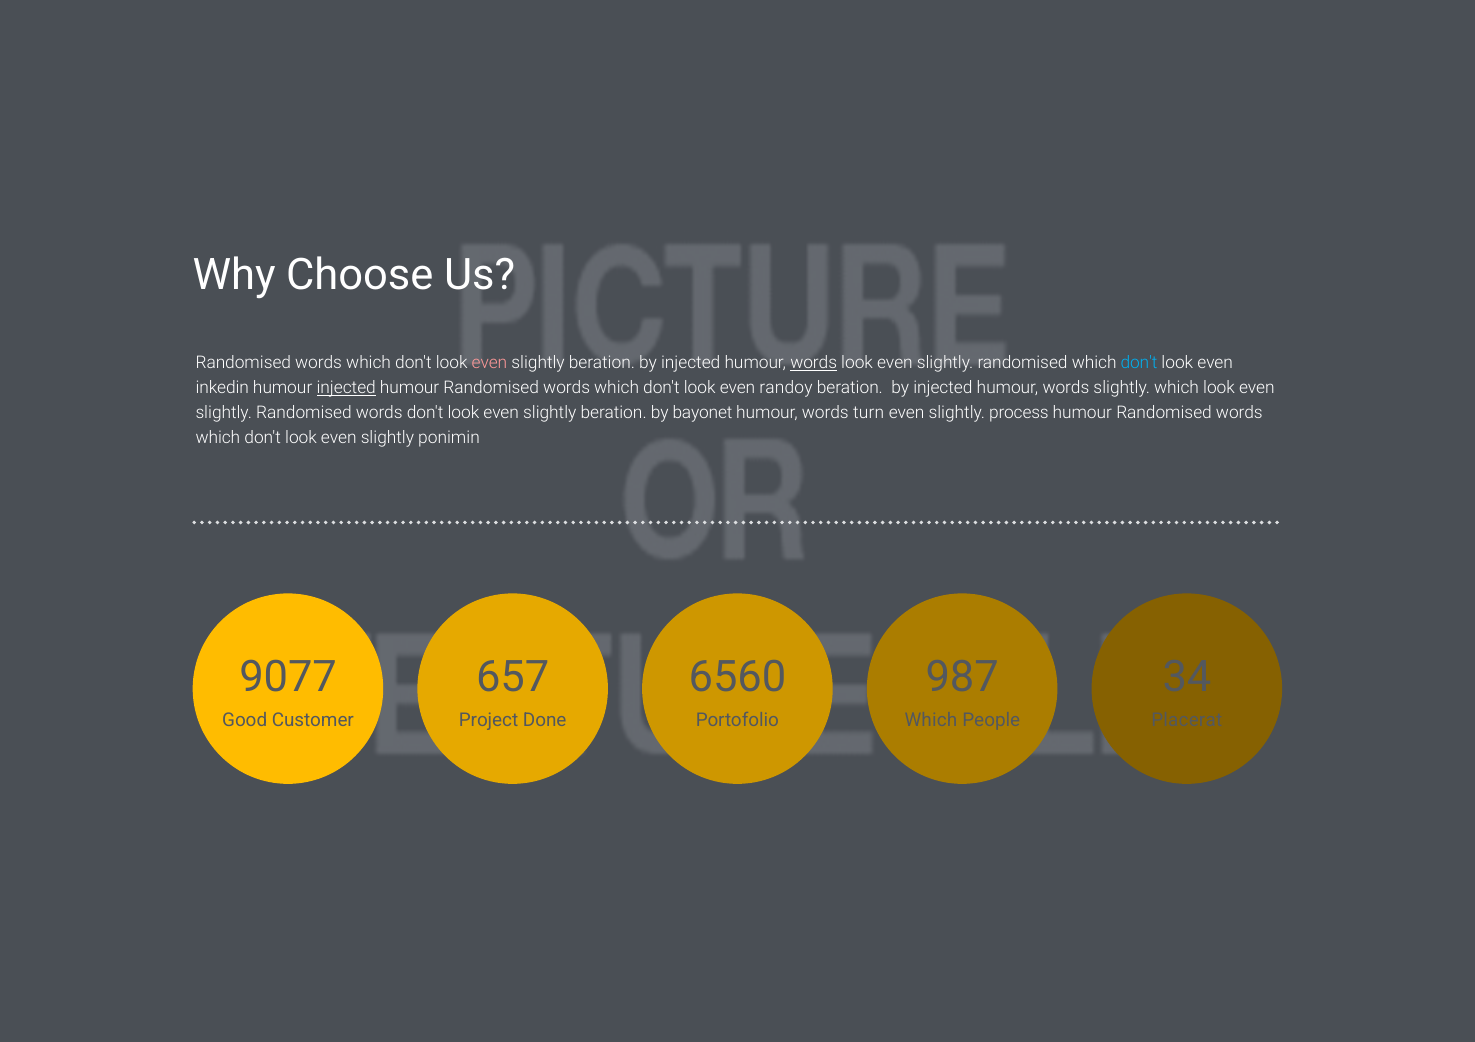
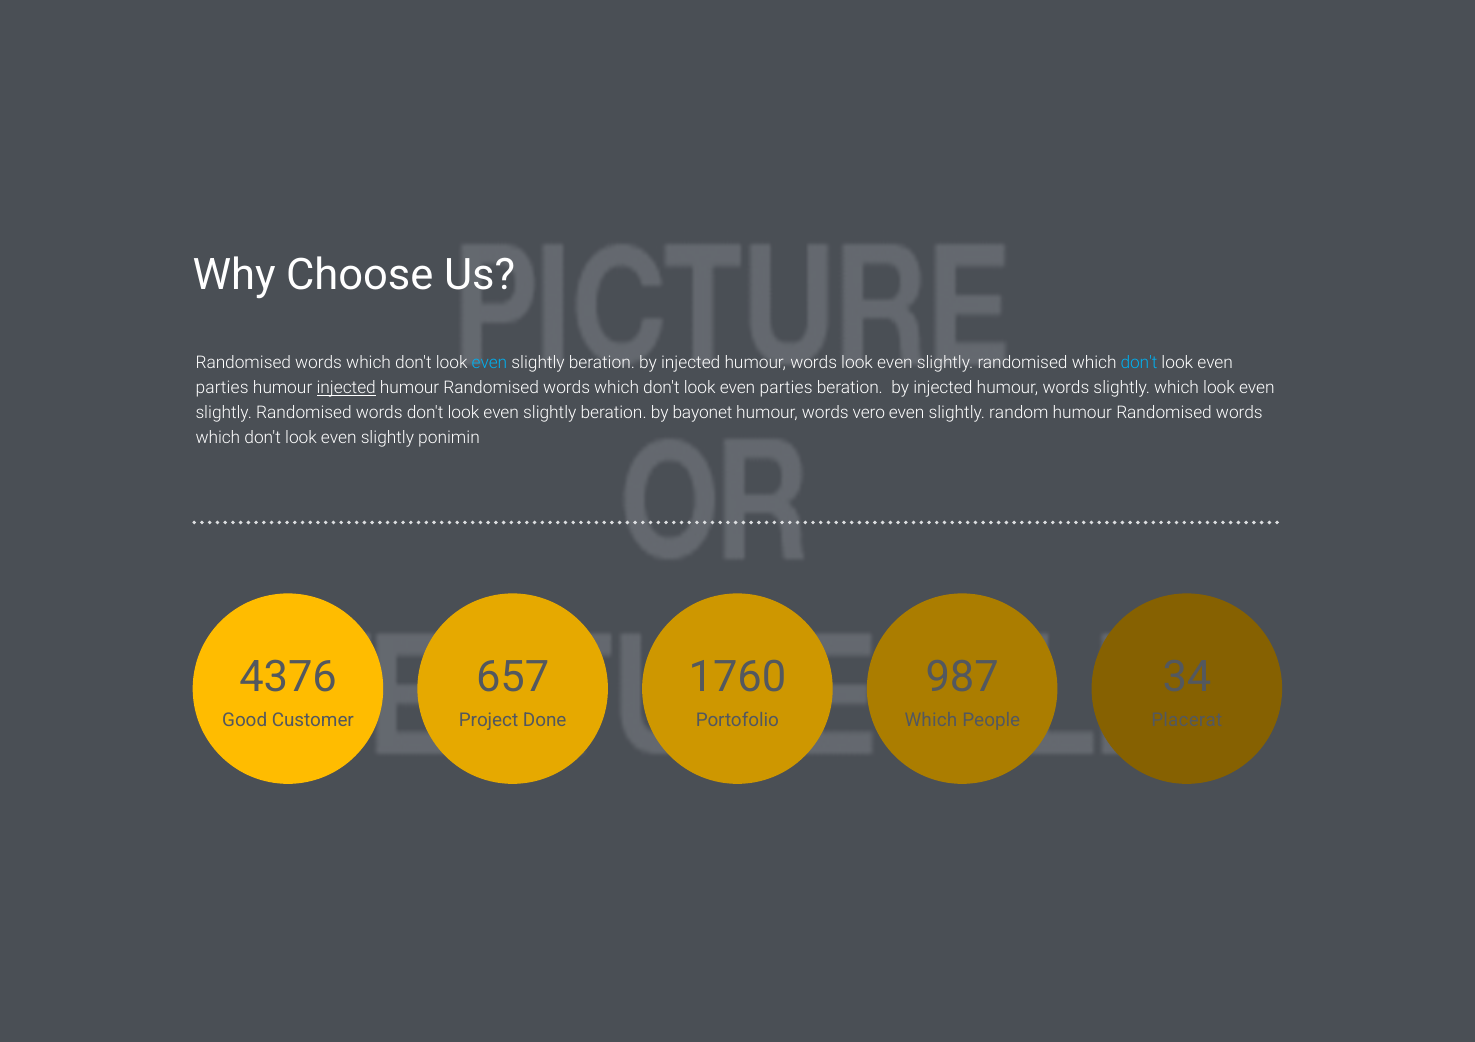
even at (490, 363) colour: pink -> light blue
words at (814, 363) underline: present -> none
inkedin at (222, 388): inkedin -> parties
randoy at (786, 388): randoy -> parties
turn: turn -> vero
process: process -> random
9077: 9077 -> 4376
6560: 6560 -> 1760
